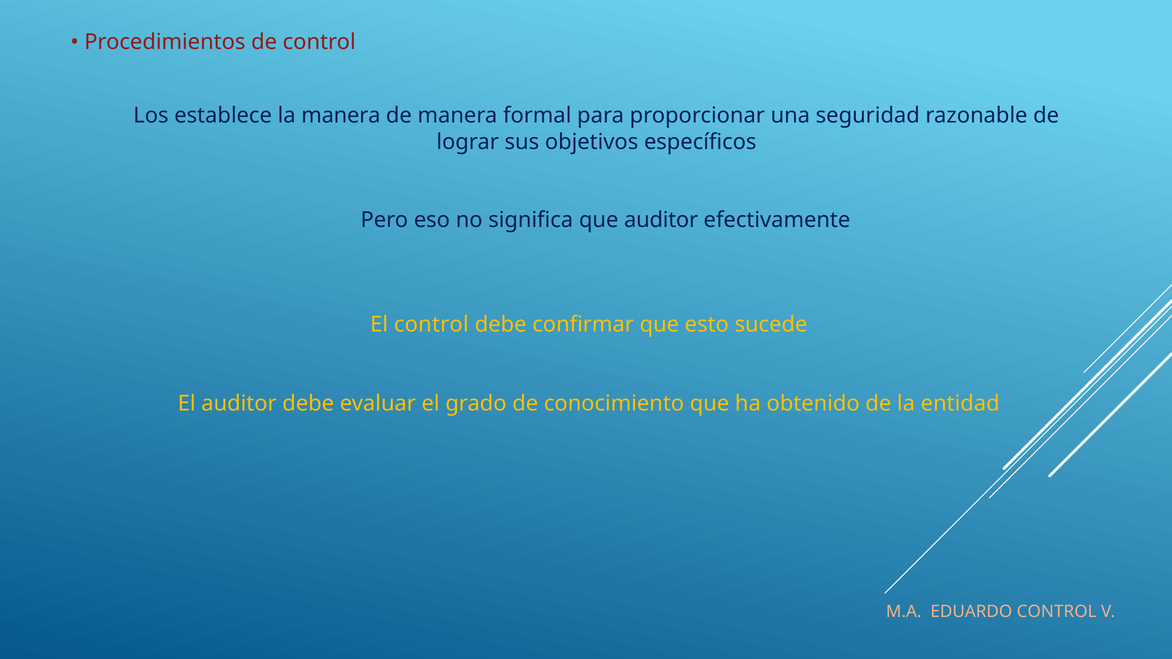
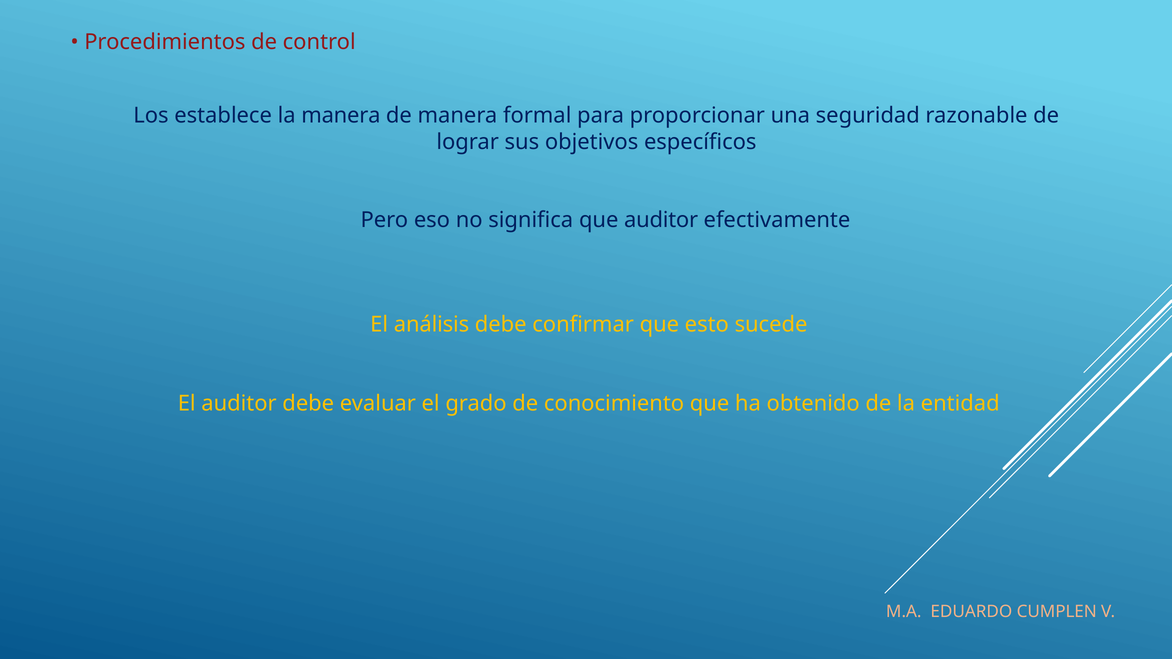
El control: control -> análisis
EDUARDO CONTROL: CONTROL -> CUMPLEN
